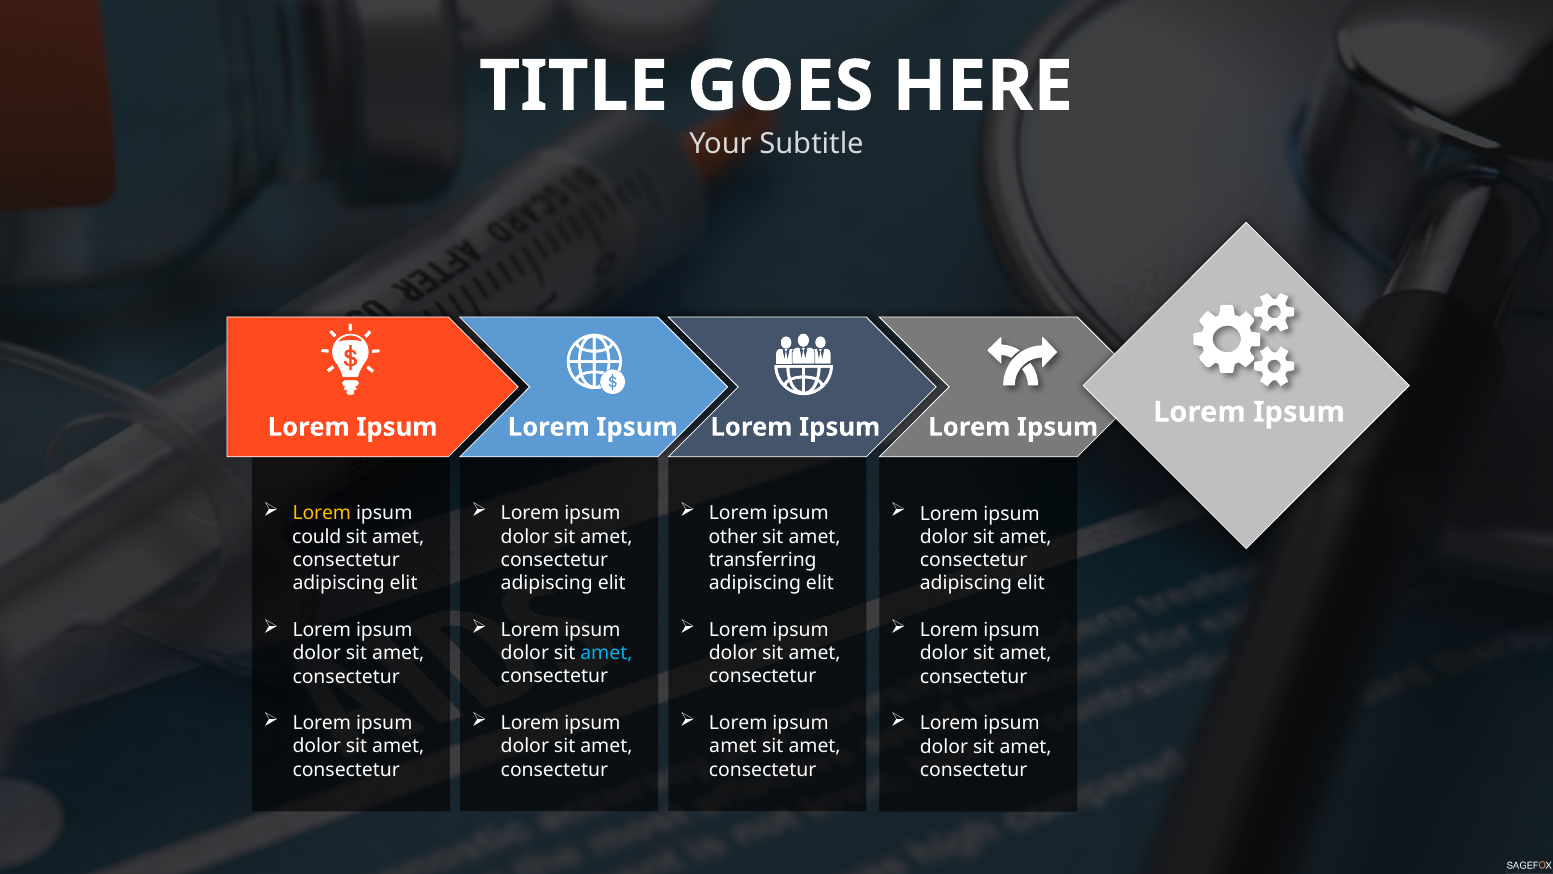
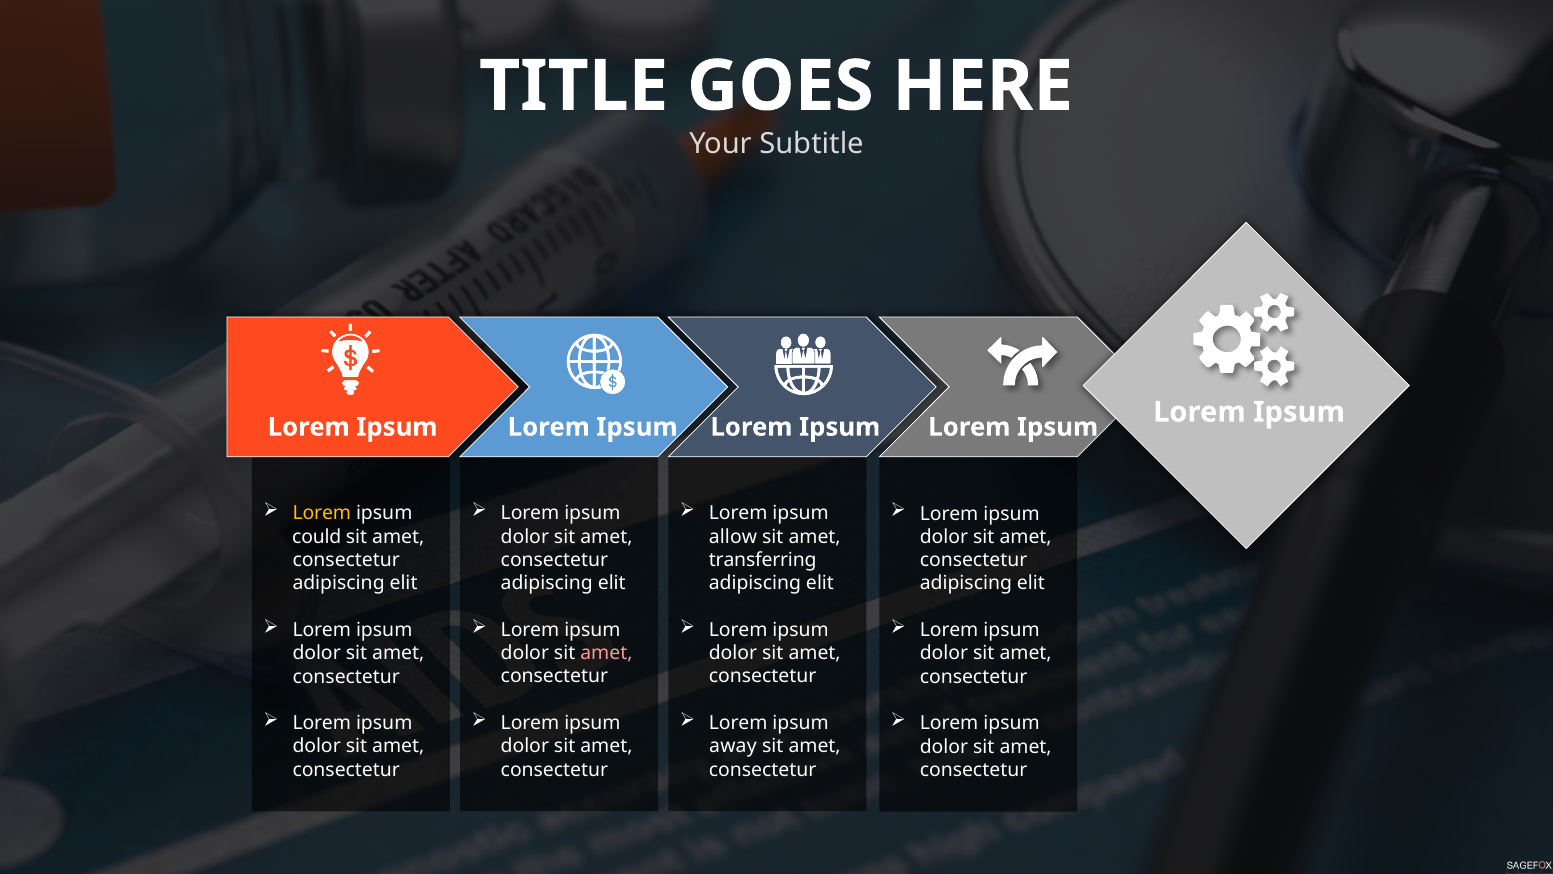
other: other -> allow
amet at (606, 653) colour: light blue -> pink
amet at (733, 746): amet -> away
